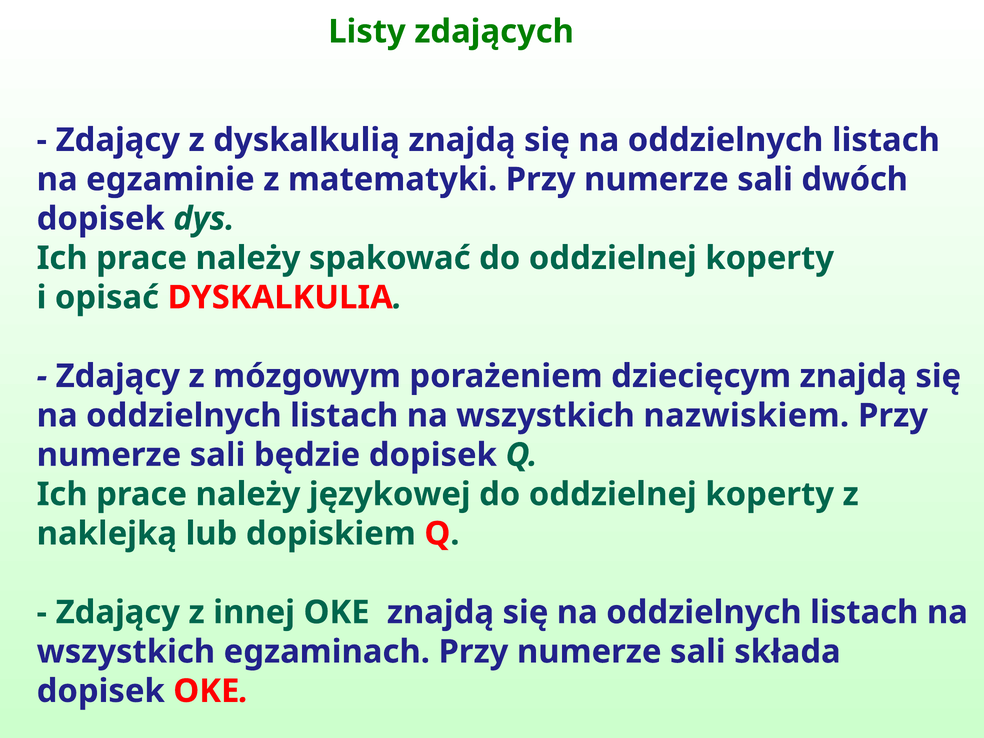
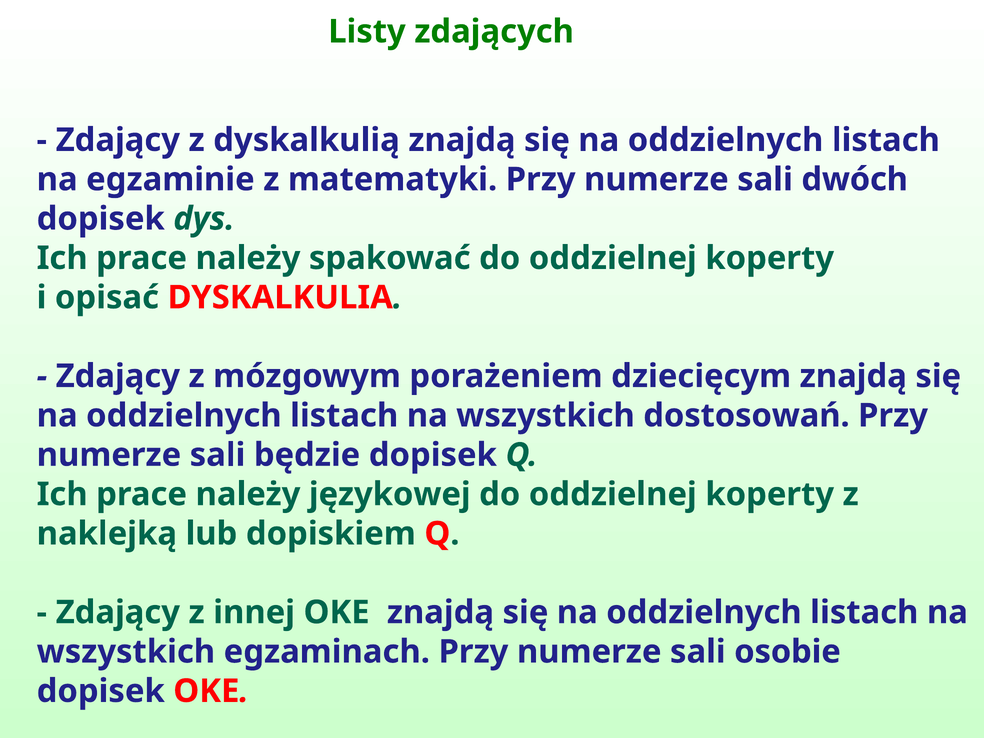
nazwiskiem: nazwiskiem -> dostosowań
składa: składa -> osobie
